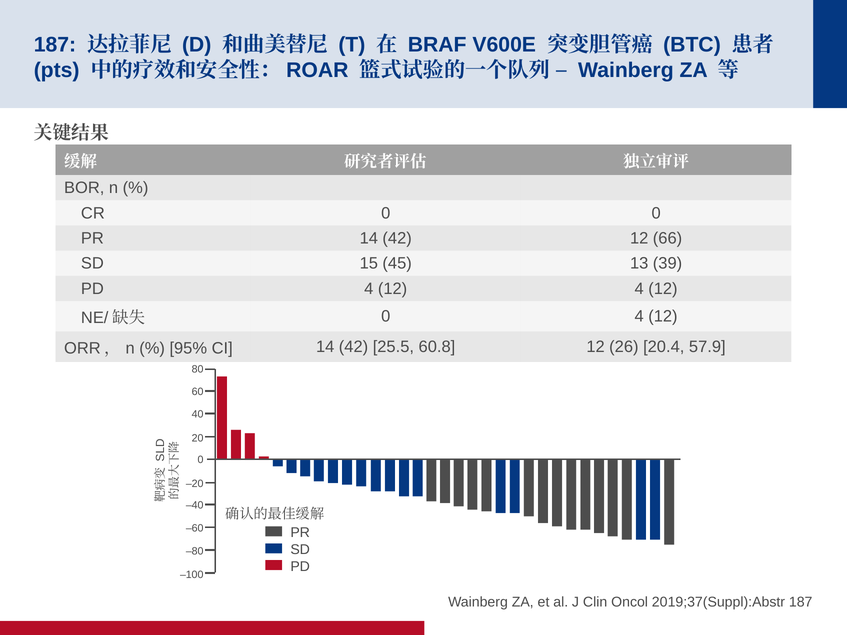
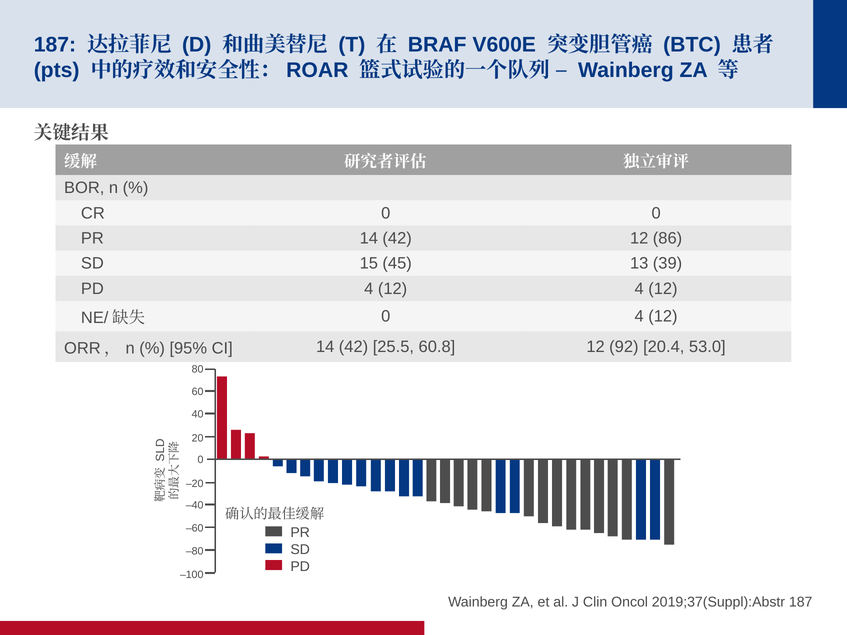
66: 66 -> 86
26: 26 -> 92
57.9: 57.9 -> 53.0
